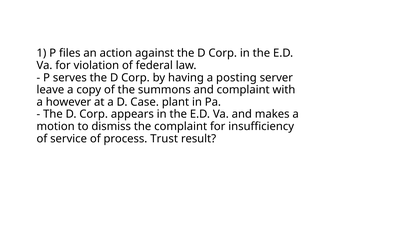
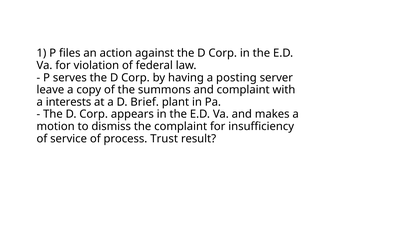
however: however -> interests
Case: Case -> Brief
